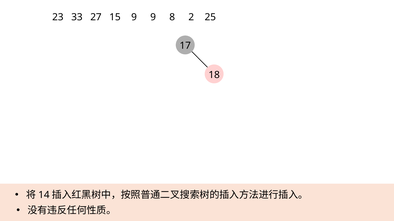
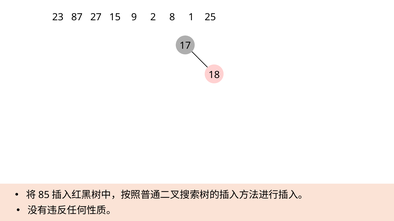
33: 33 -> 87
9 9: 9 -> 2
2: 2 -> 1
14: 14 -> 85
